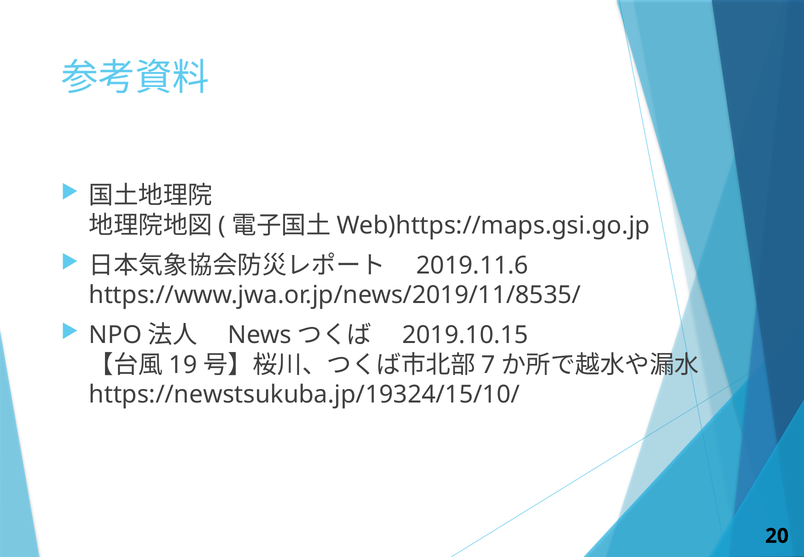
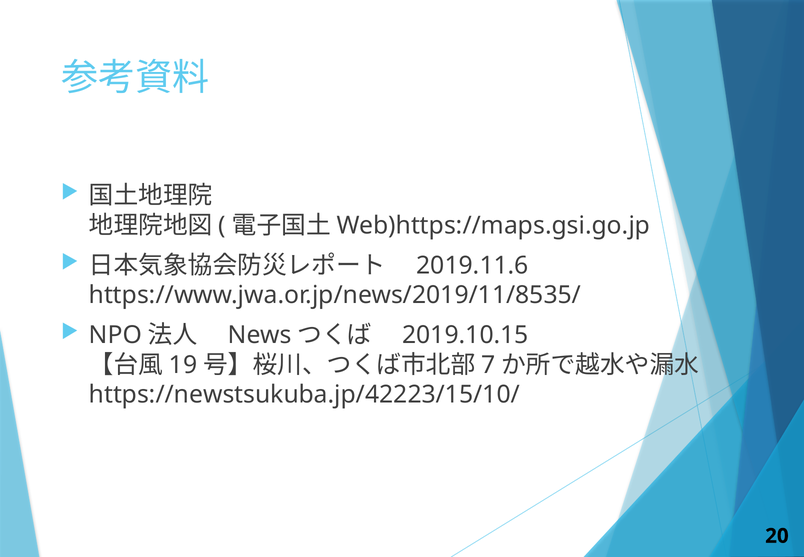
https://newstsukuba.jp/19324/15/10/: https://newstsukuba.jp/19324/15/10/ -> https://newstsukuba.jp/42223/15/10/
